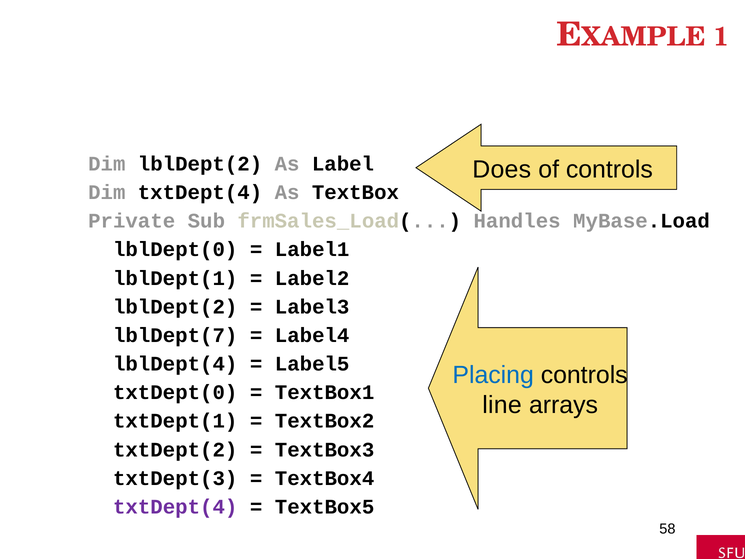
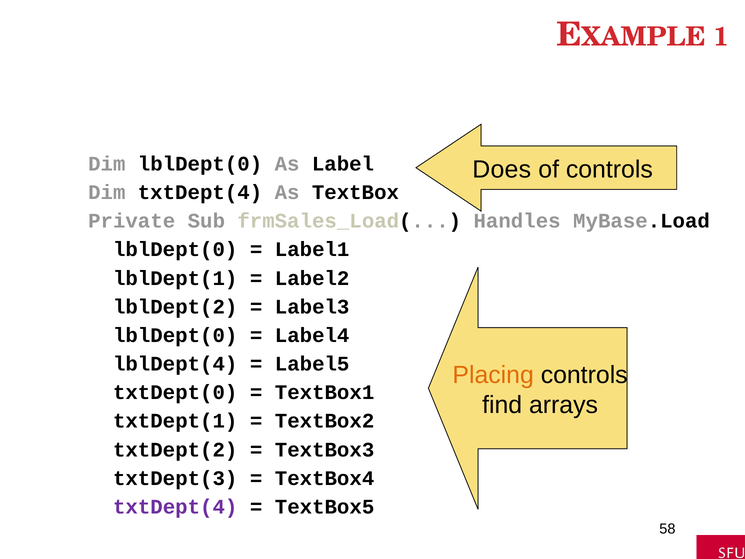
Dim lblDept(2: lblDept(2 -> lblDept(0
lblDept(7 at (175, 335): lblDept(7 -> lblDept(0
Placing colour: blue -> orange
line: line -> find
